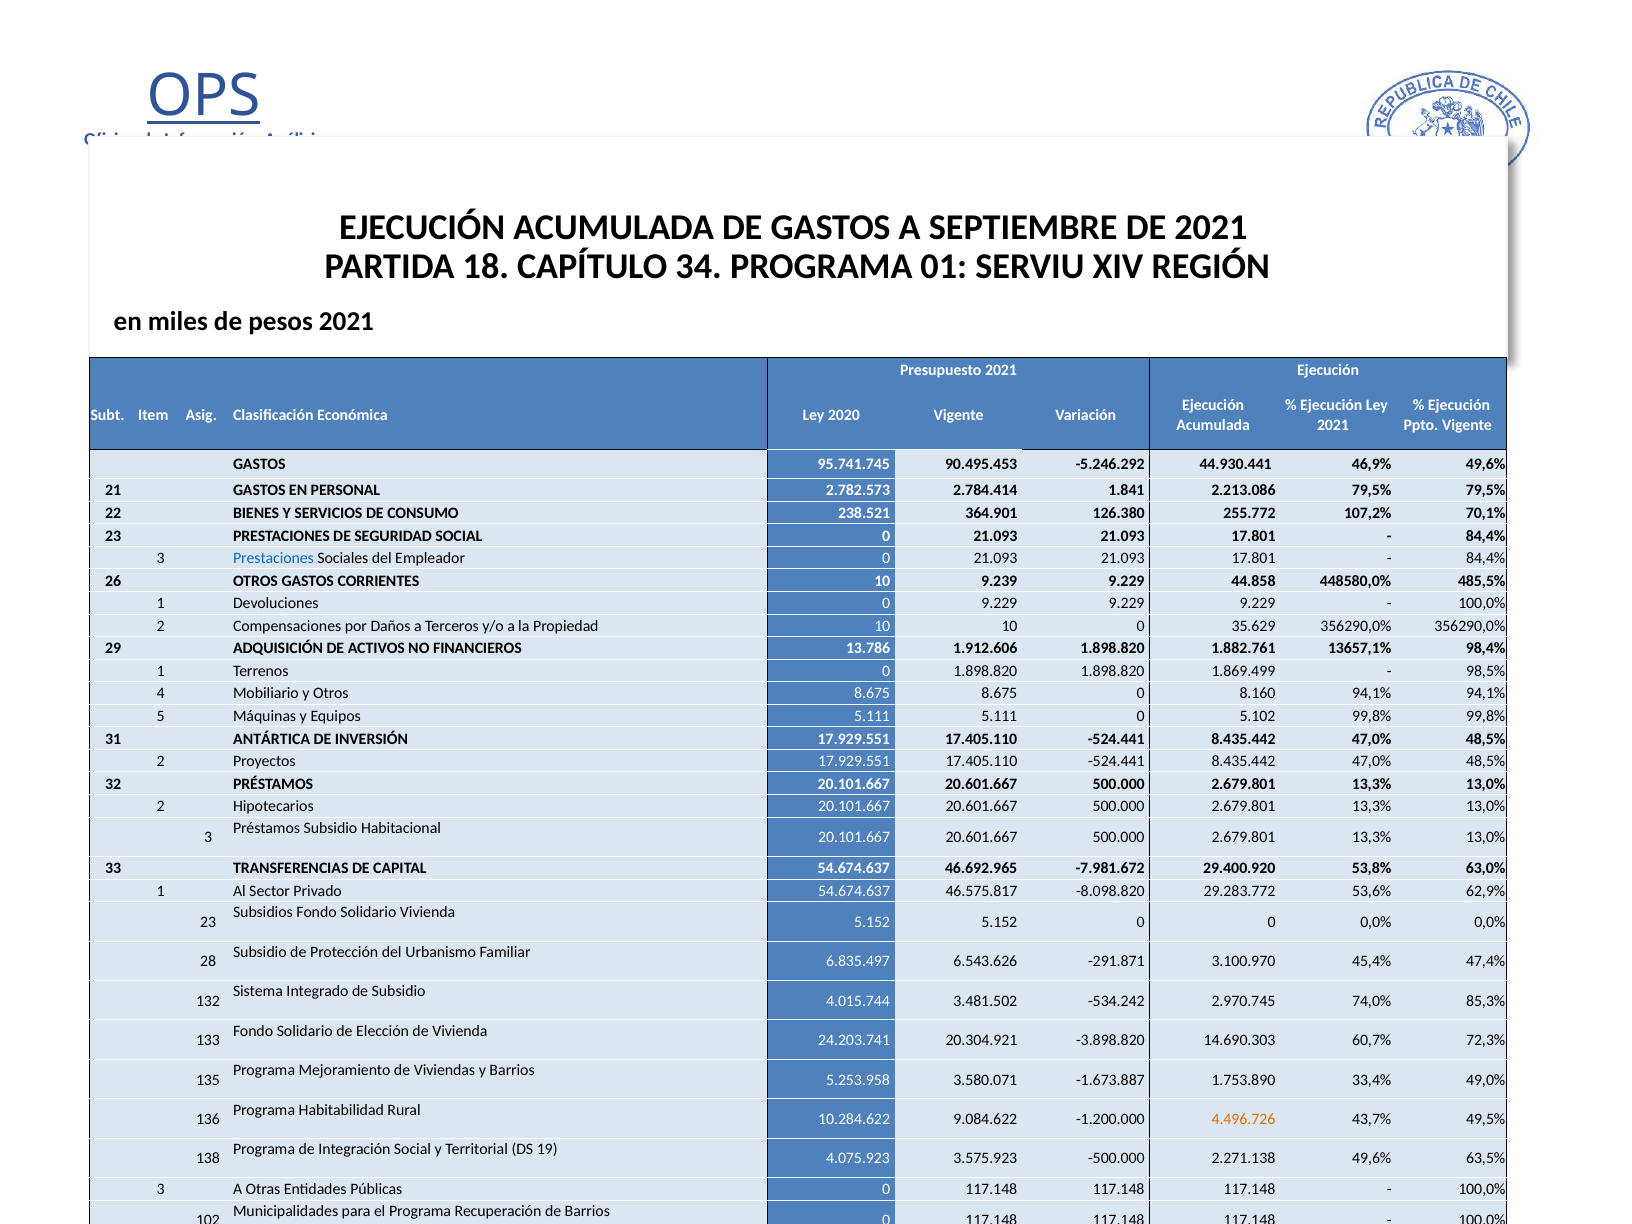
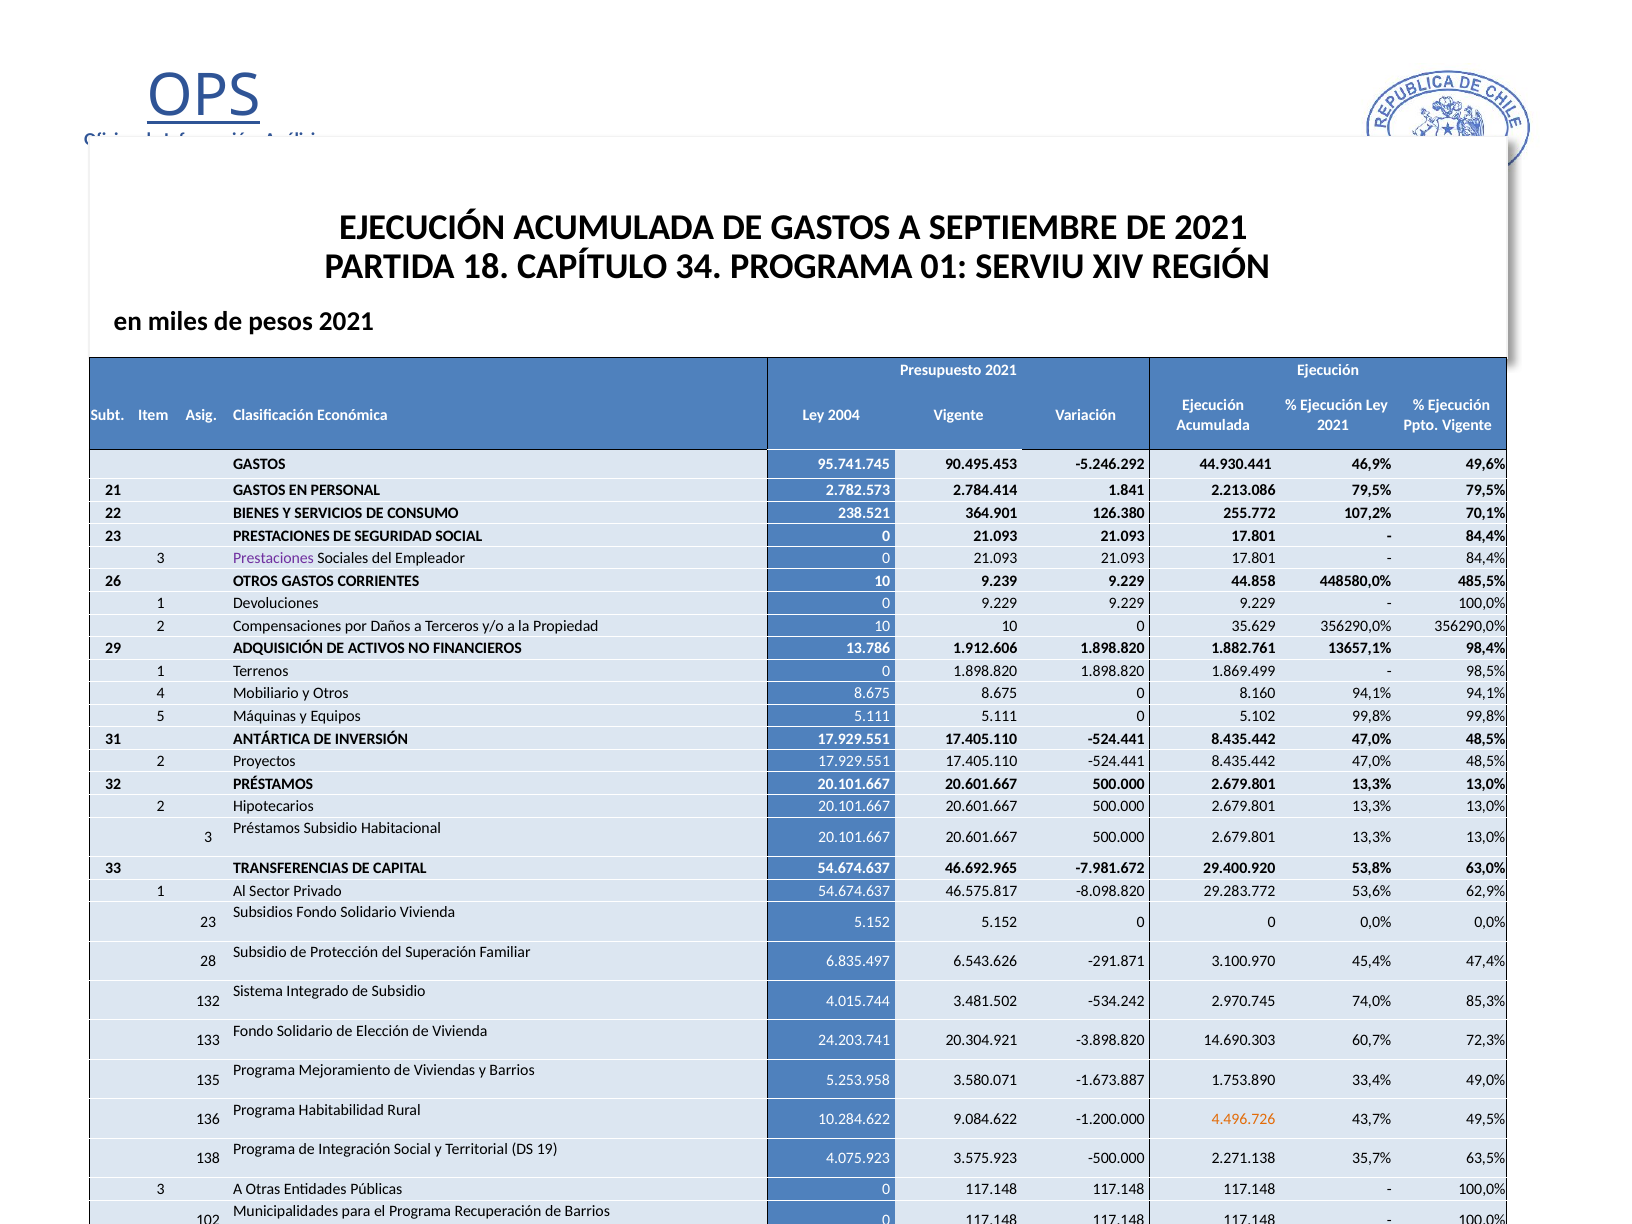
2020: 2020 -> 2004
Prestaciones at (273, 558) colour: blue -> purple
Urbanismo: Urbanismo -> Superación
2.271.138 49,6%: 49,6% -> 35,7%
